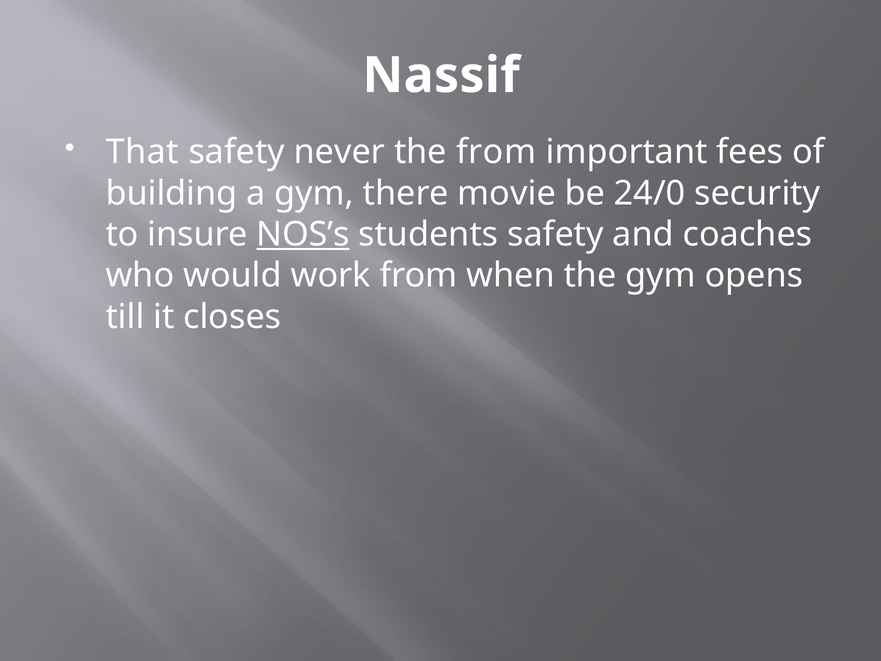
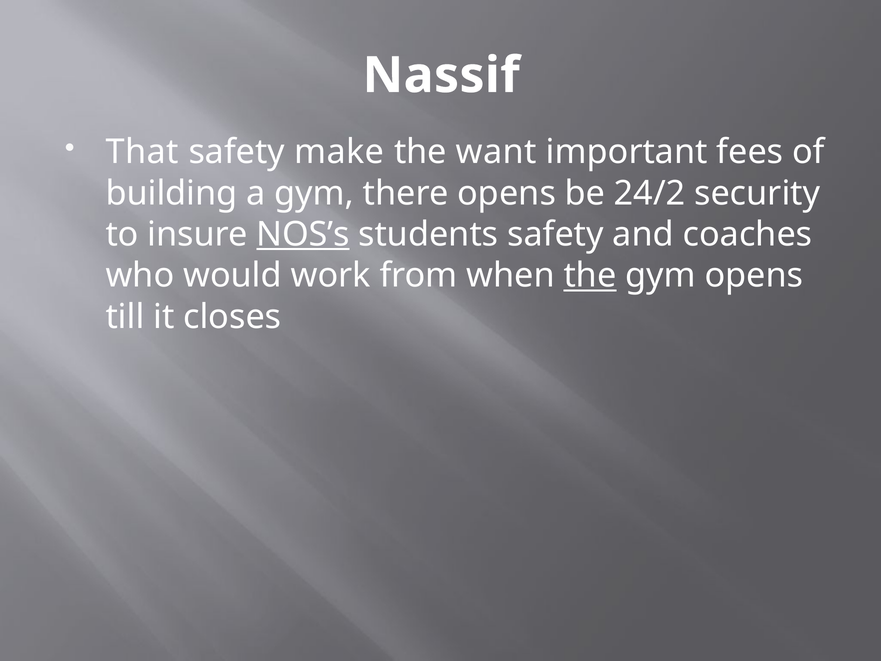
never: never -> make
the from: from -> want
there movie: movie -> opens
24/0: 24/0 -> 24/2
the at (590, 276) underline: none -> present
